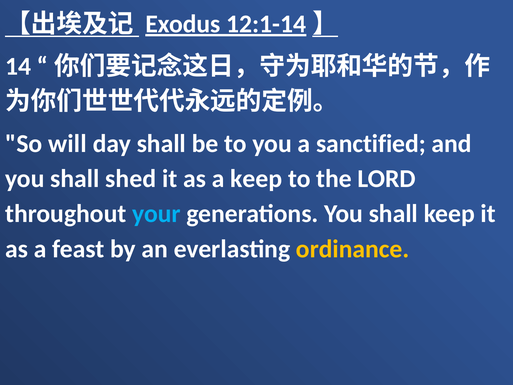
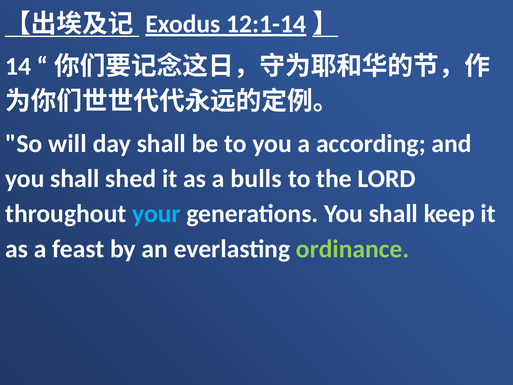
sanctified: sanctified -> according
a keep: keep -> bulls
ordinance colour: yellow -> light green
